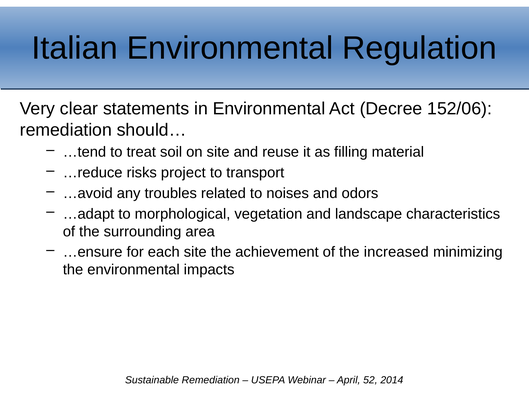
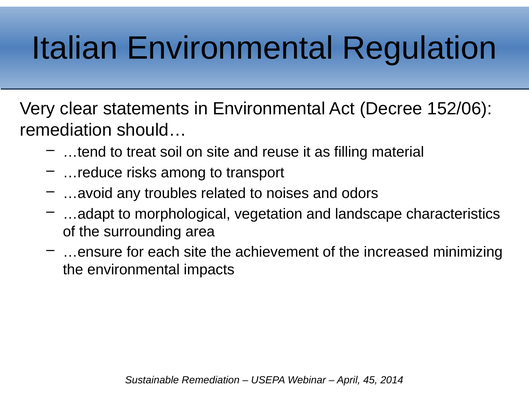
project: project -> among
52: 52 -> 45
